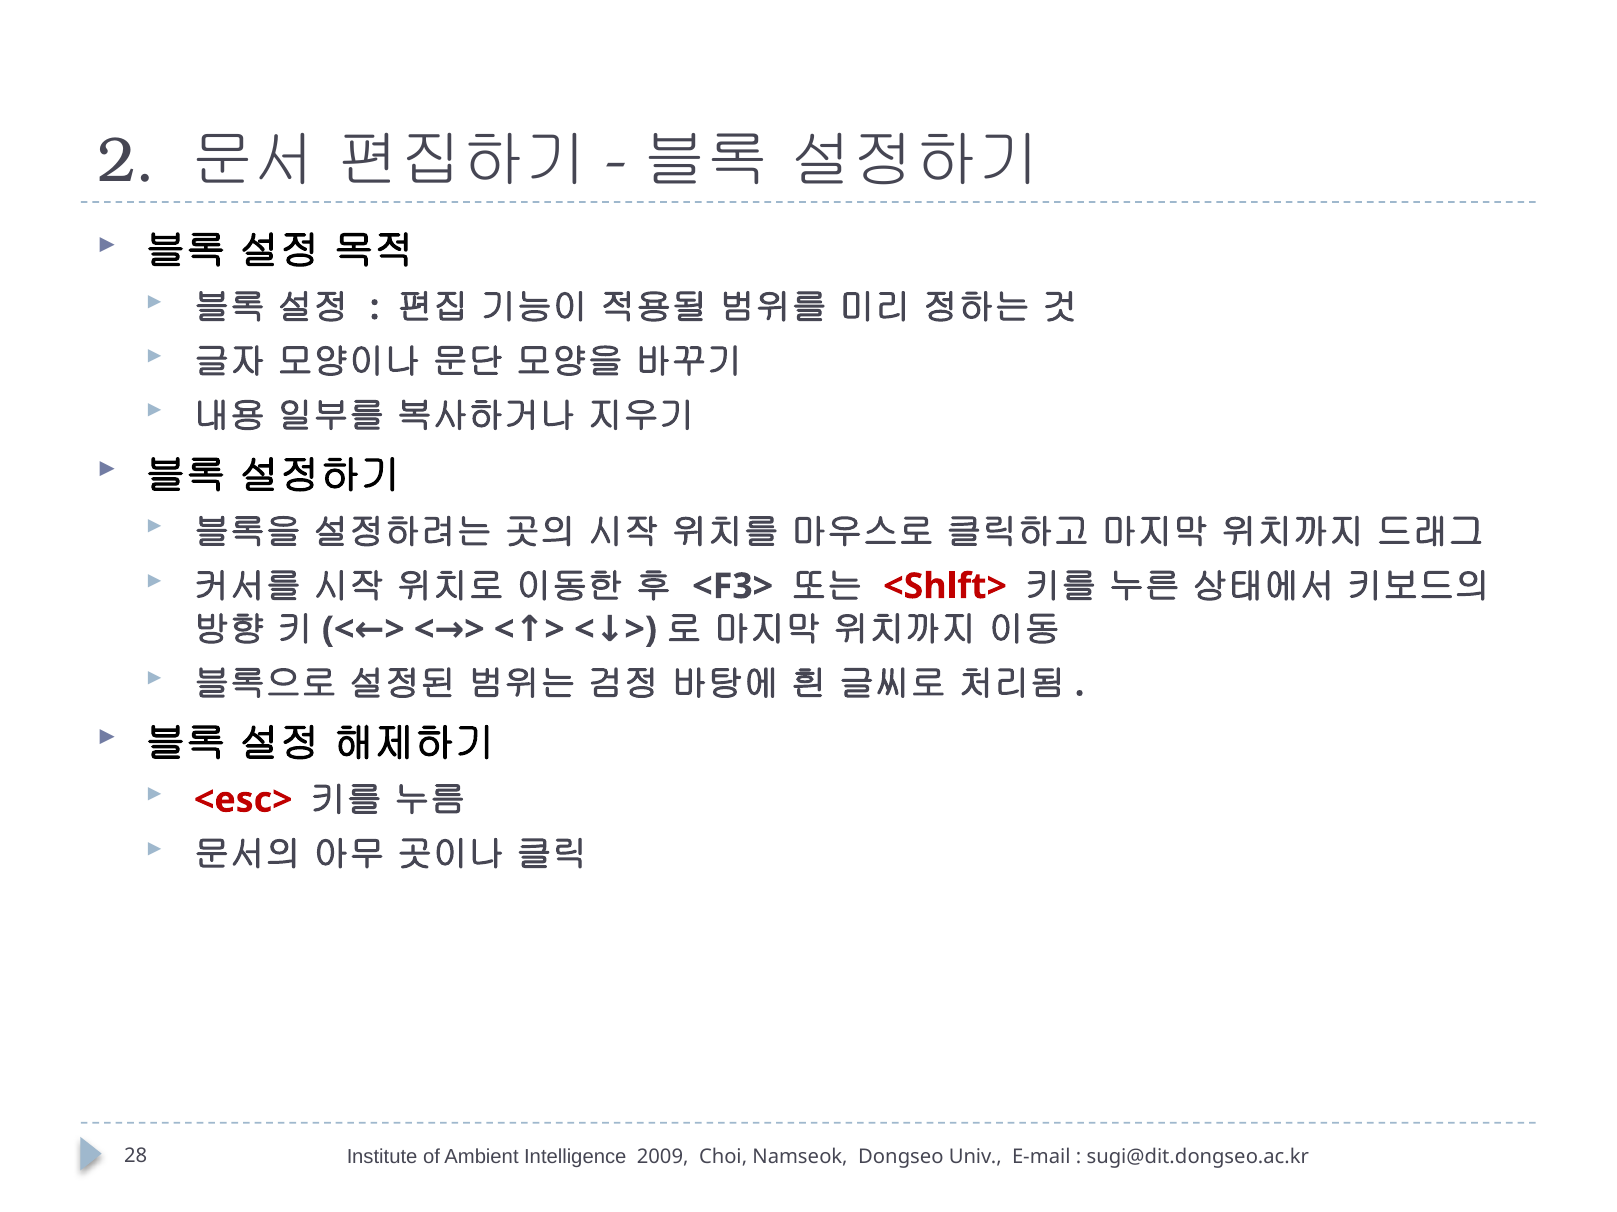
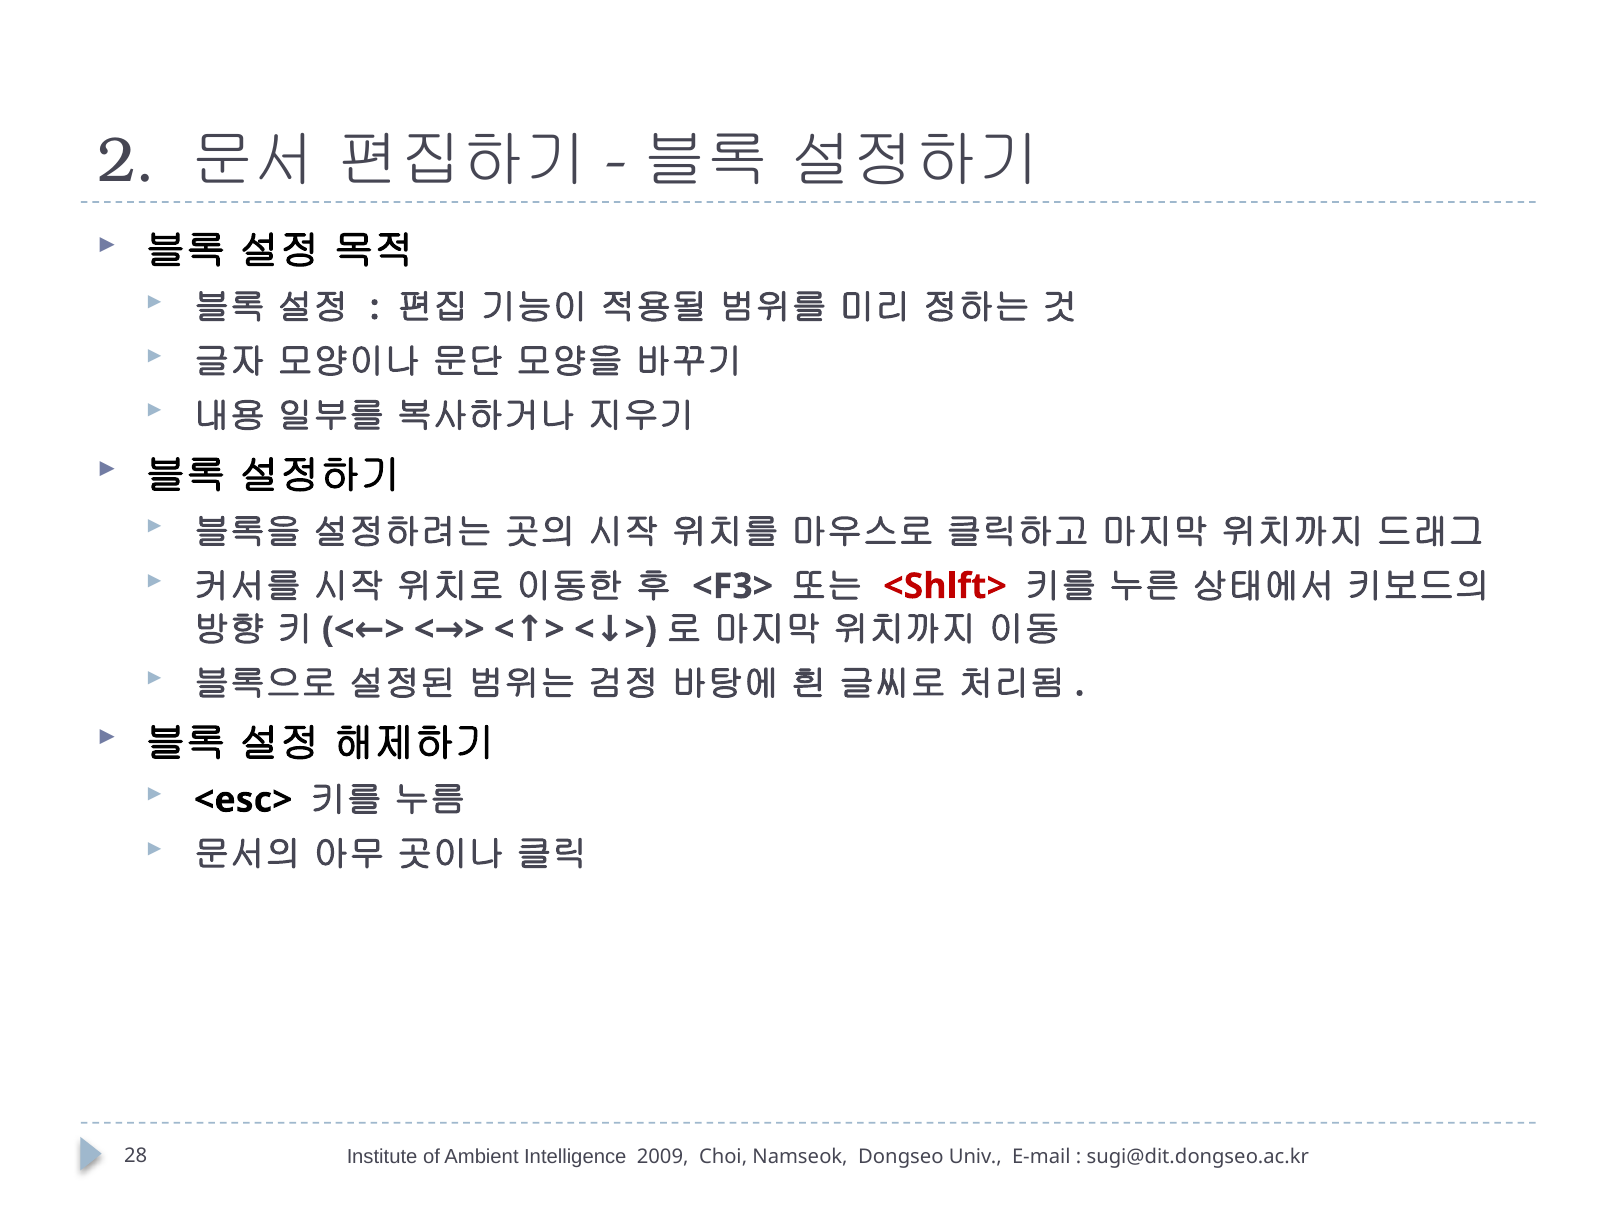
<esc> colour: red -> black
